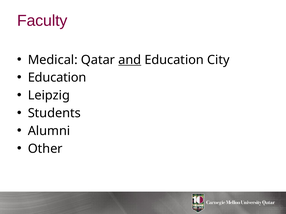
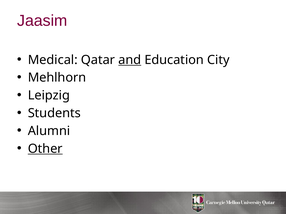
Faculty: Faculty -> Jaasim
Education at (57, 78): Education -> Mehlhorn
Other underline: none -> present
